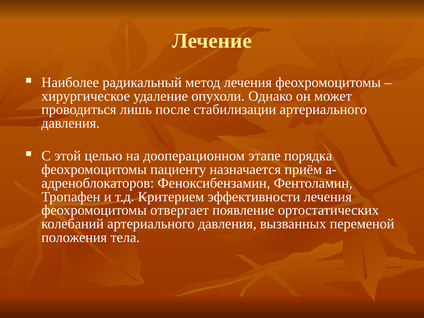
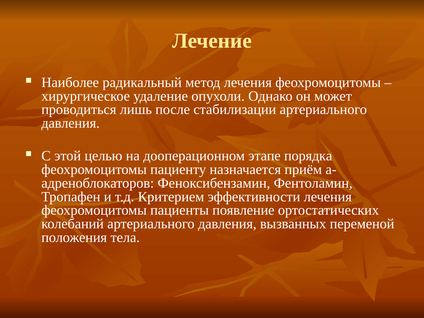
отвергает: отвергает -> пациенты
